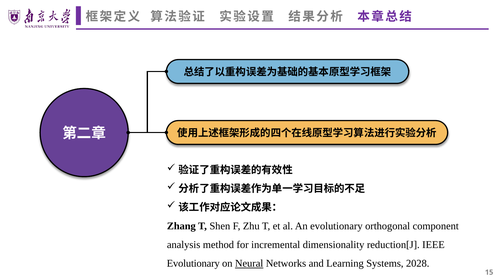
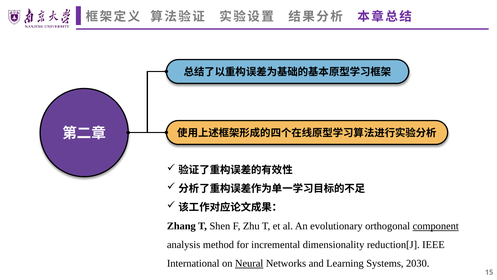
component underline: none -> present
Evolutionary at (193, 263): Evolutionary -> International
2028: 2028 -> 2030
